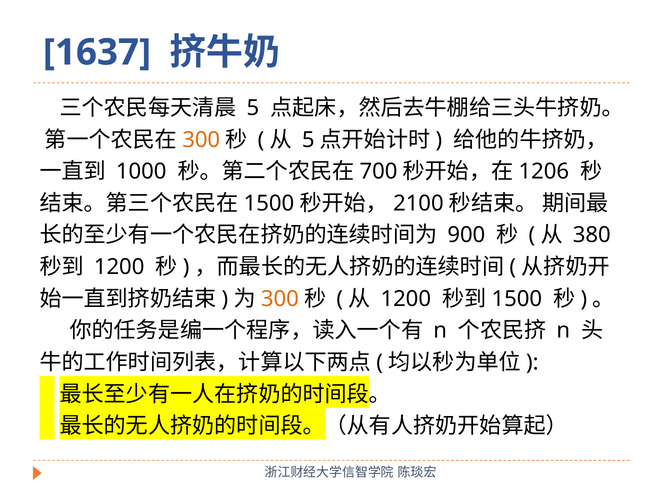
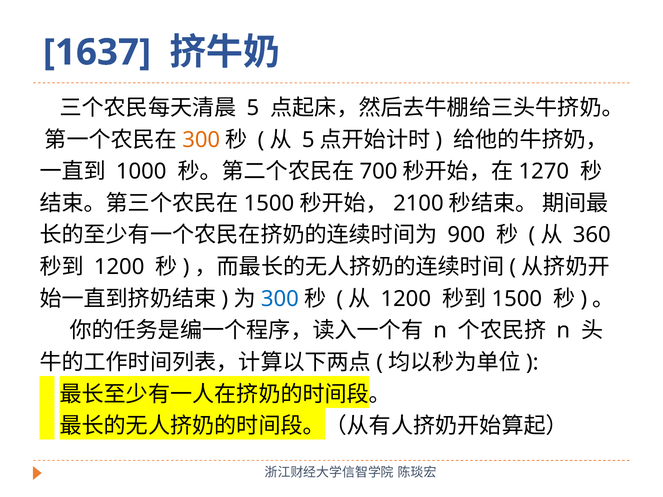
1206: 1206 -> 1270
380: 380 -> 360
300 at (280, 299) colour: orange -> blue
